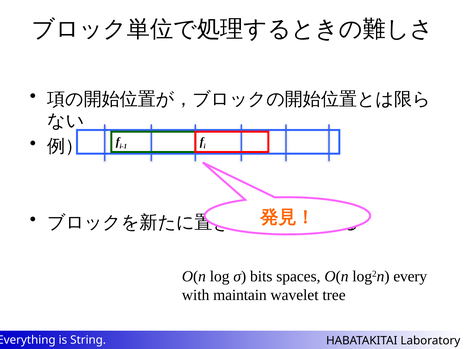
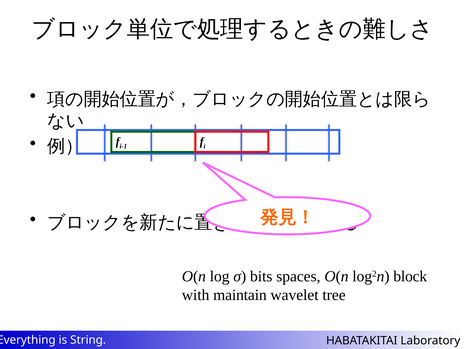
every: every -> block
